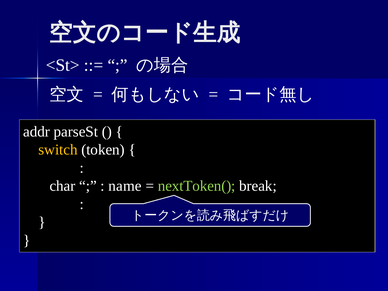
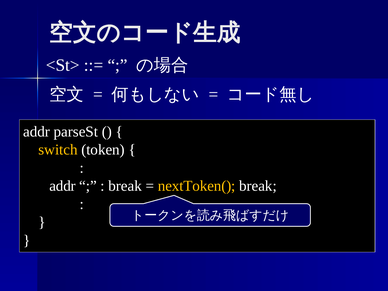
char at (62, 186): char -> addr
name at (125, 186): name -> break
nextToken( colour: light green -> yellow
